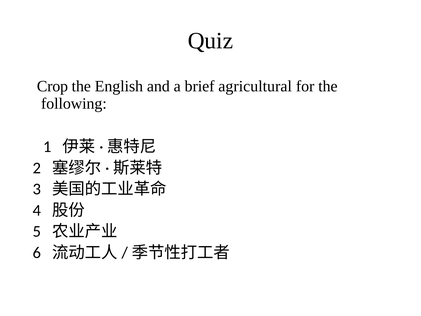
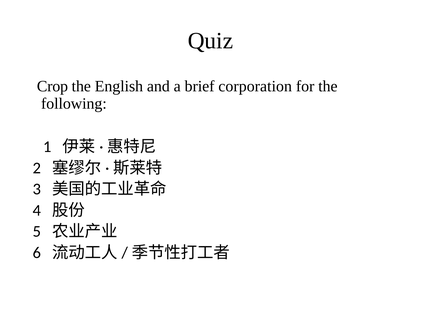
agricultural: agricultural -> corporation
